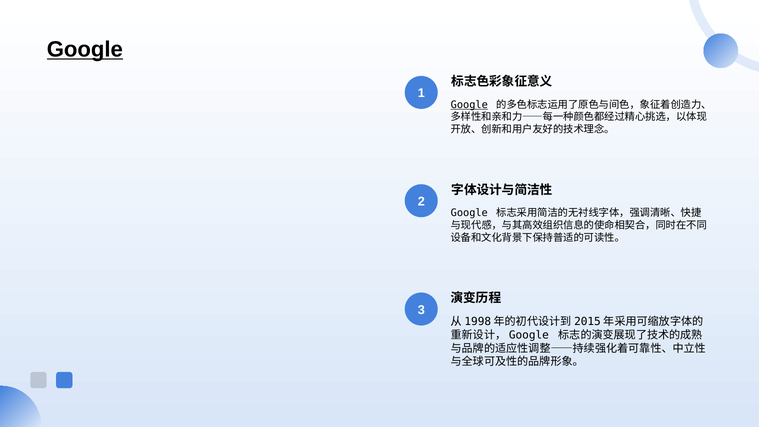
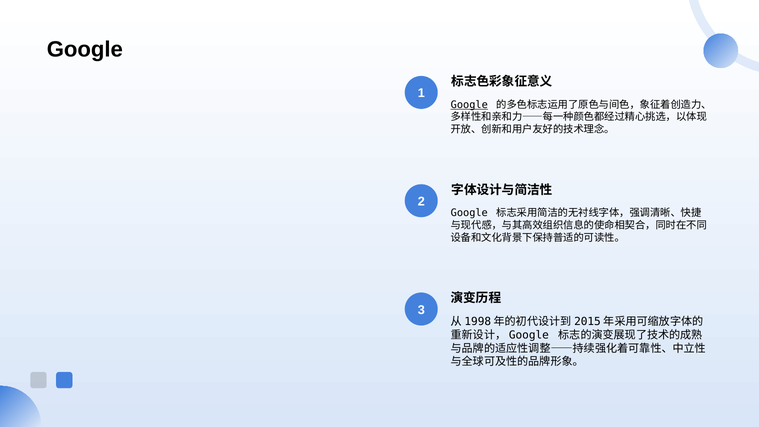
Google at (85, 49) underline: present -> none
